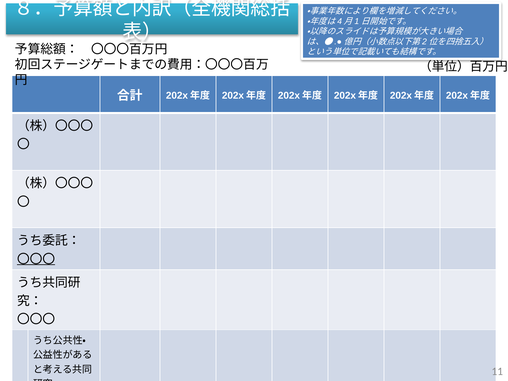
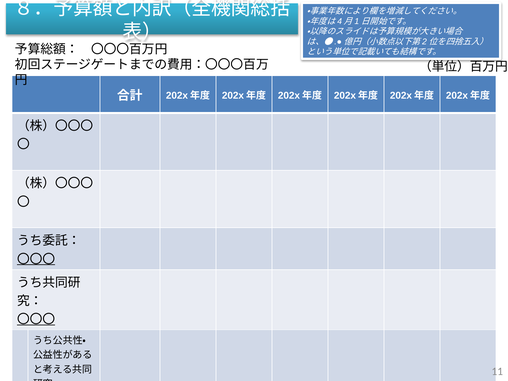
〇〇〇 at (36, 319) underline: none -> present
